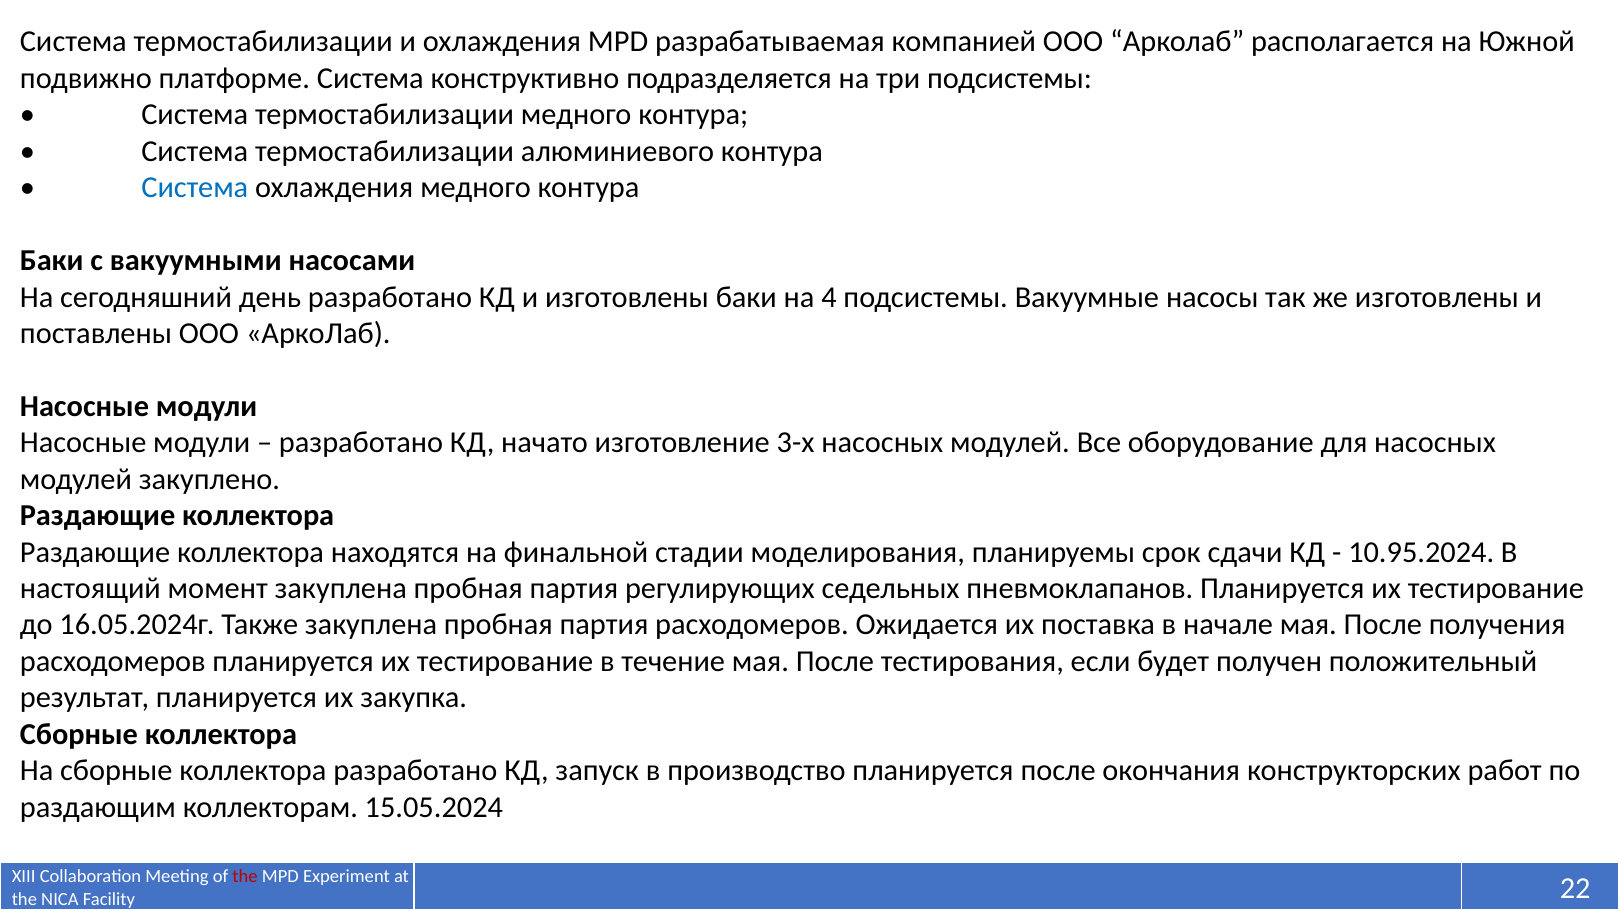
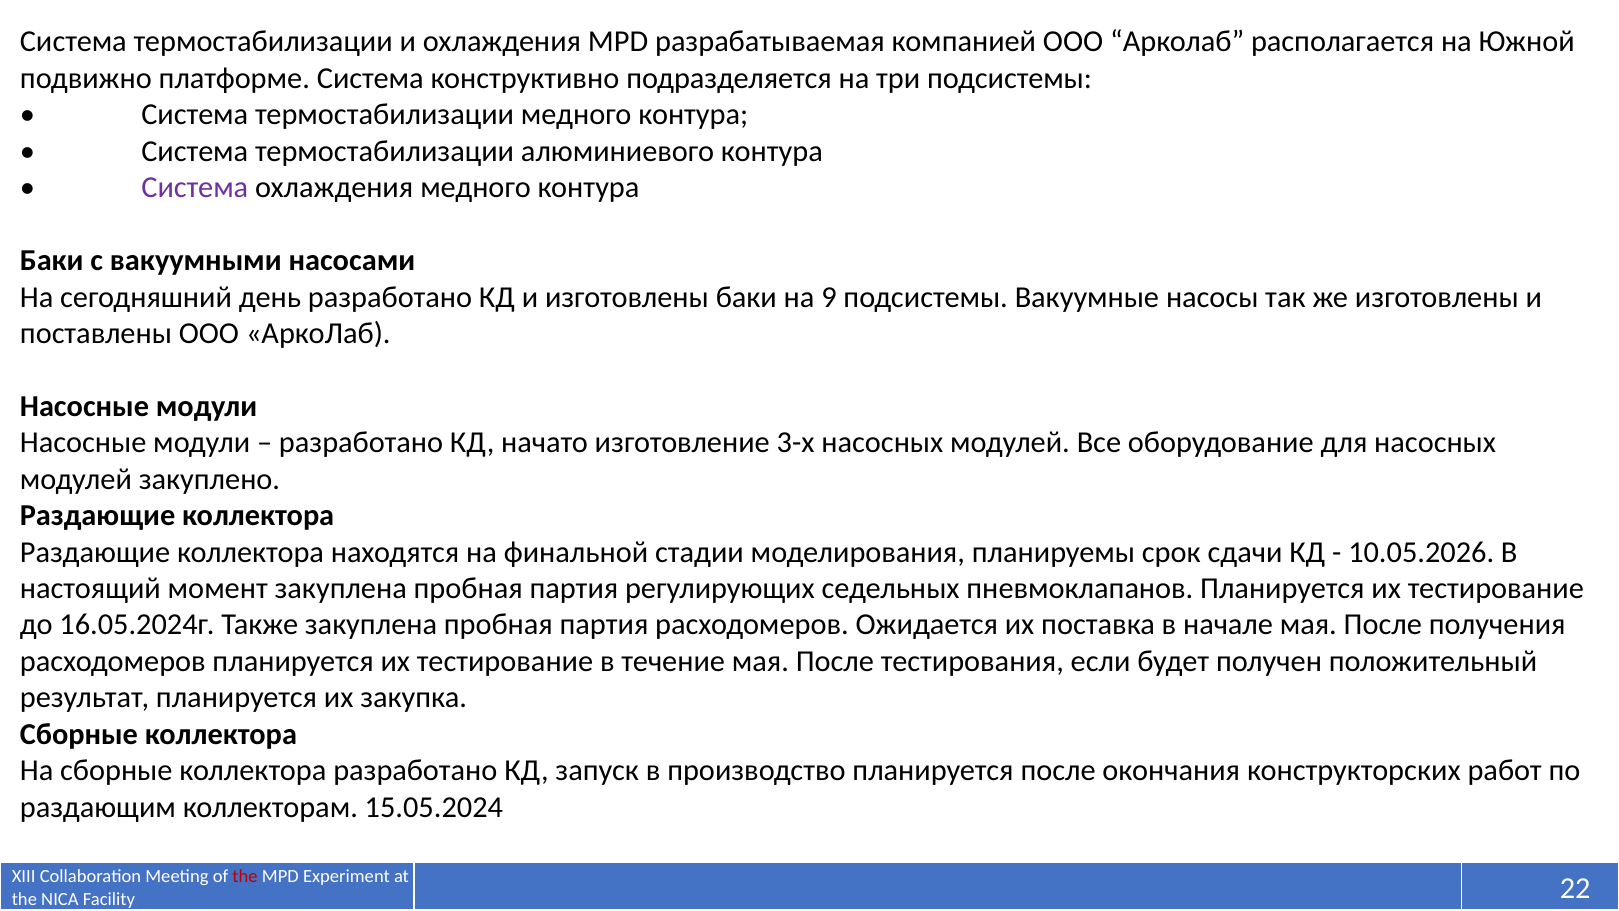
Система at (195, 188) colour: blue -> purple
4: 4 -> 9
10.95.2024: 10.95.2024 -> 10.05.2026
